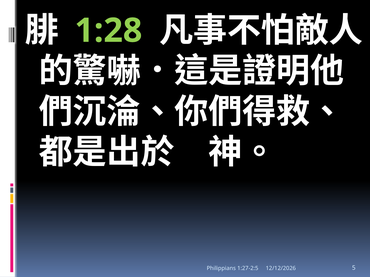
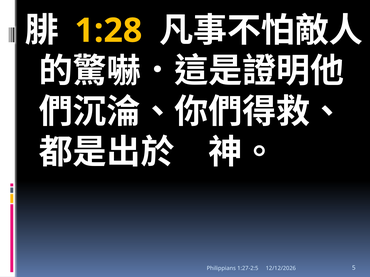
1:28 colour: light green -> yellow
